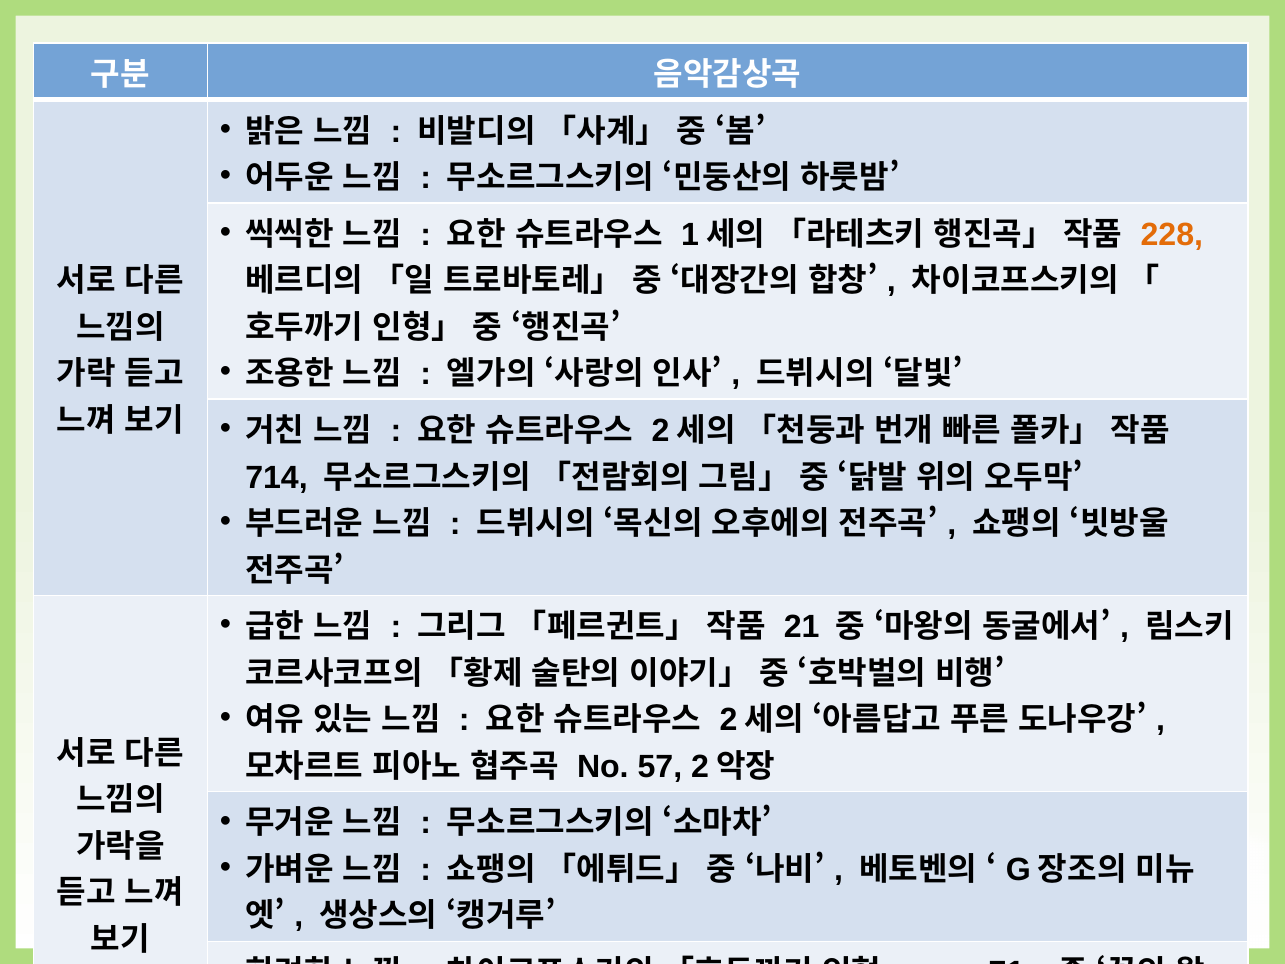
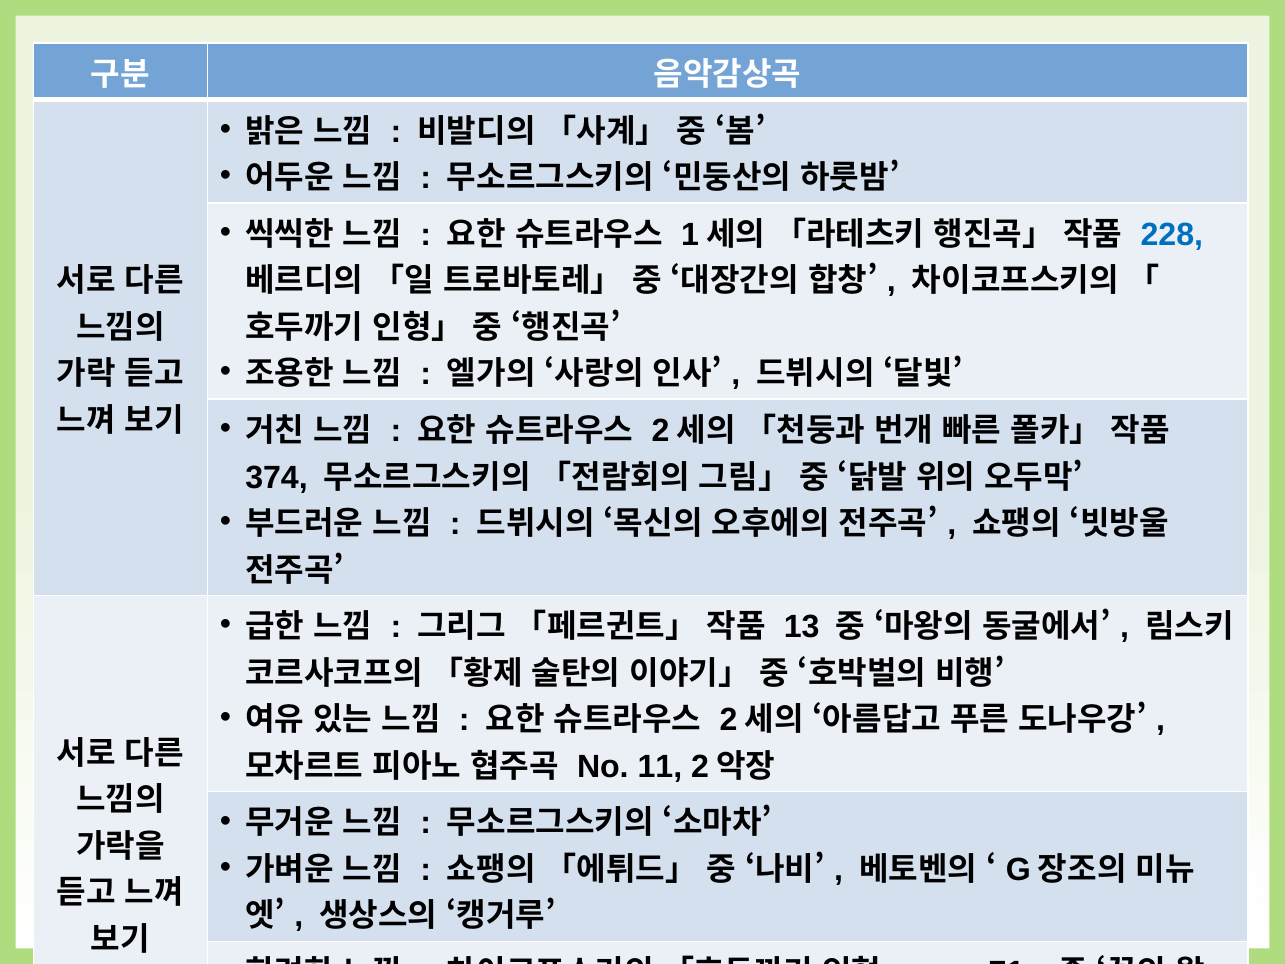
228 colour: orange -> blue
714: 714 -> 374
21: 21 -> 13
57: 57 -> 11
